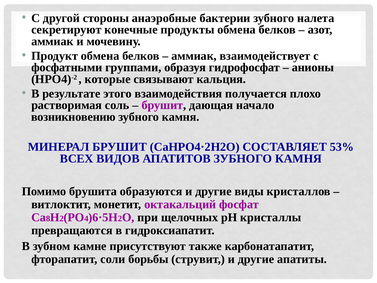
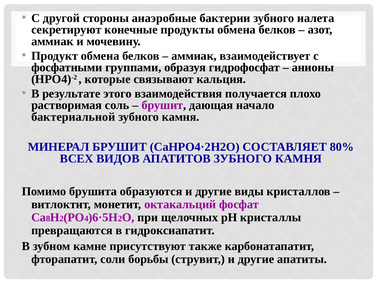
возникновению: возникновению -> бактериальной
53%: 53% -> 80%
